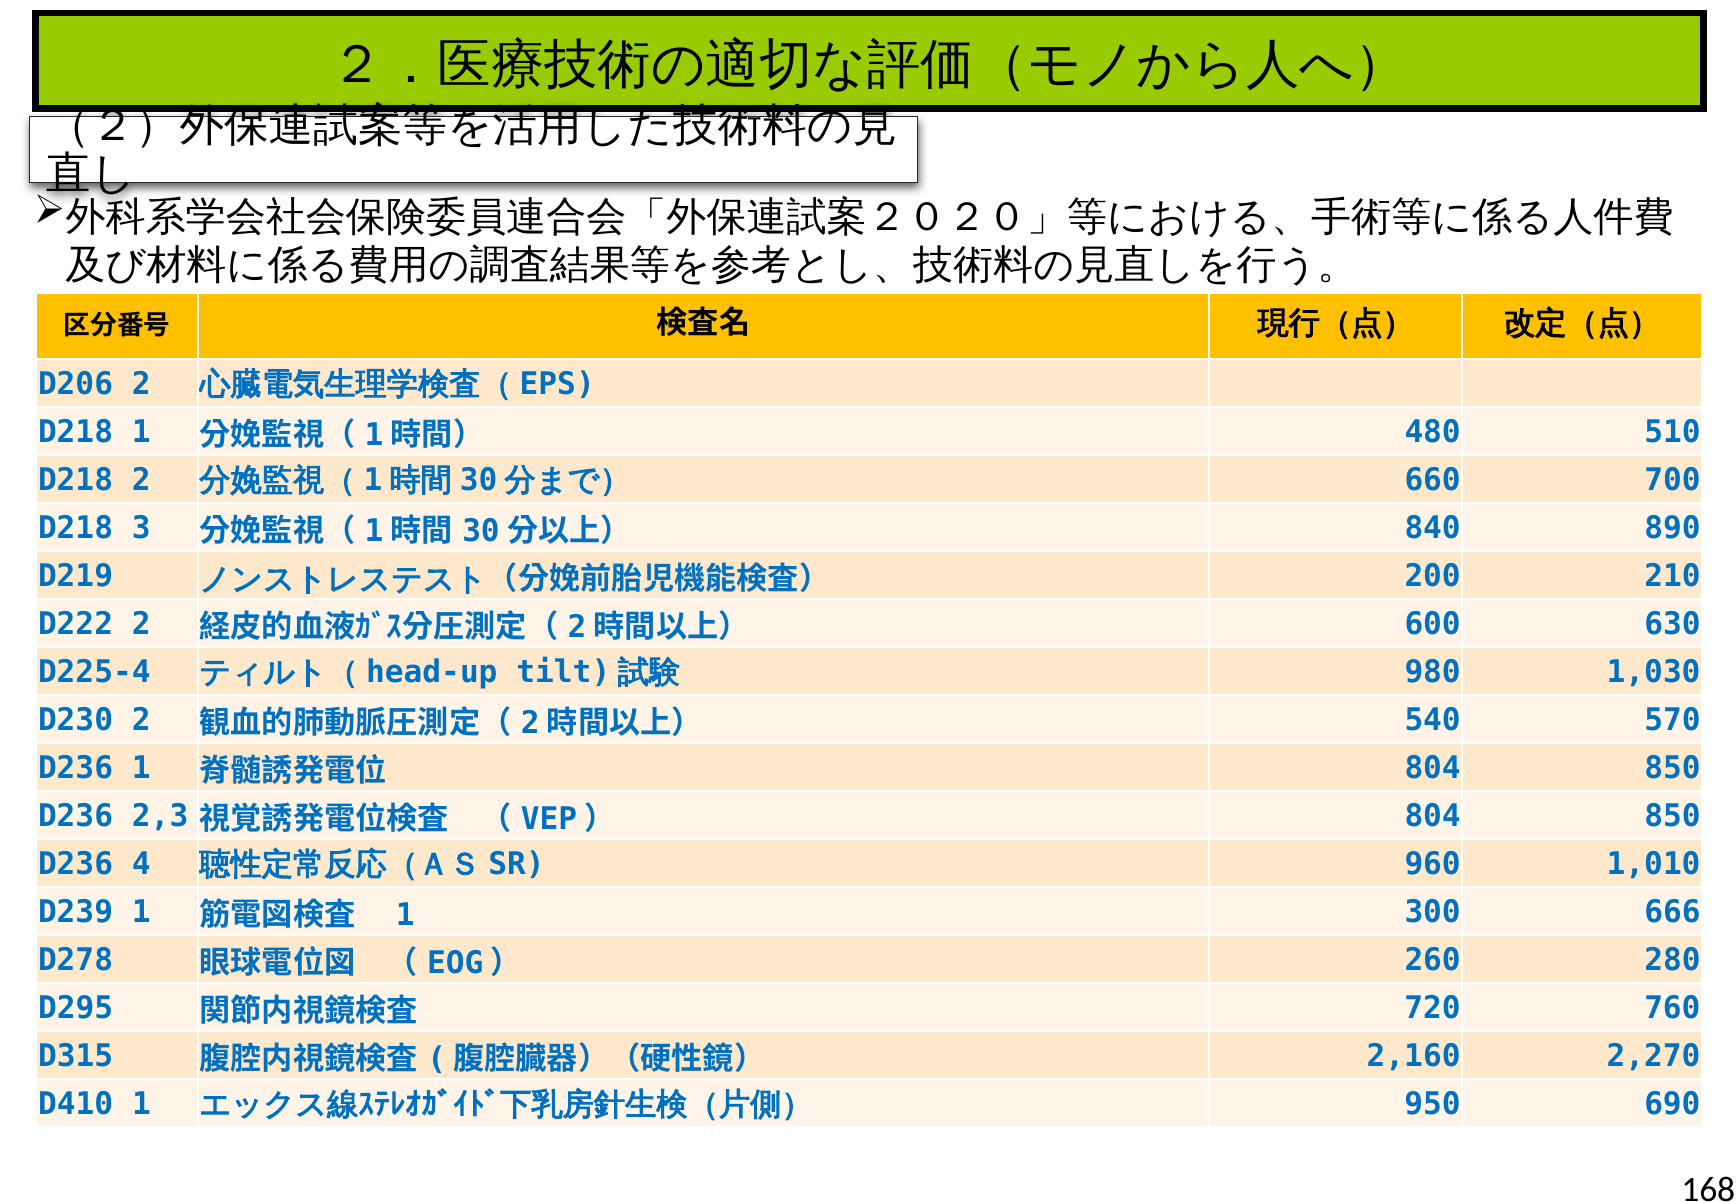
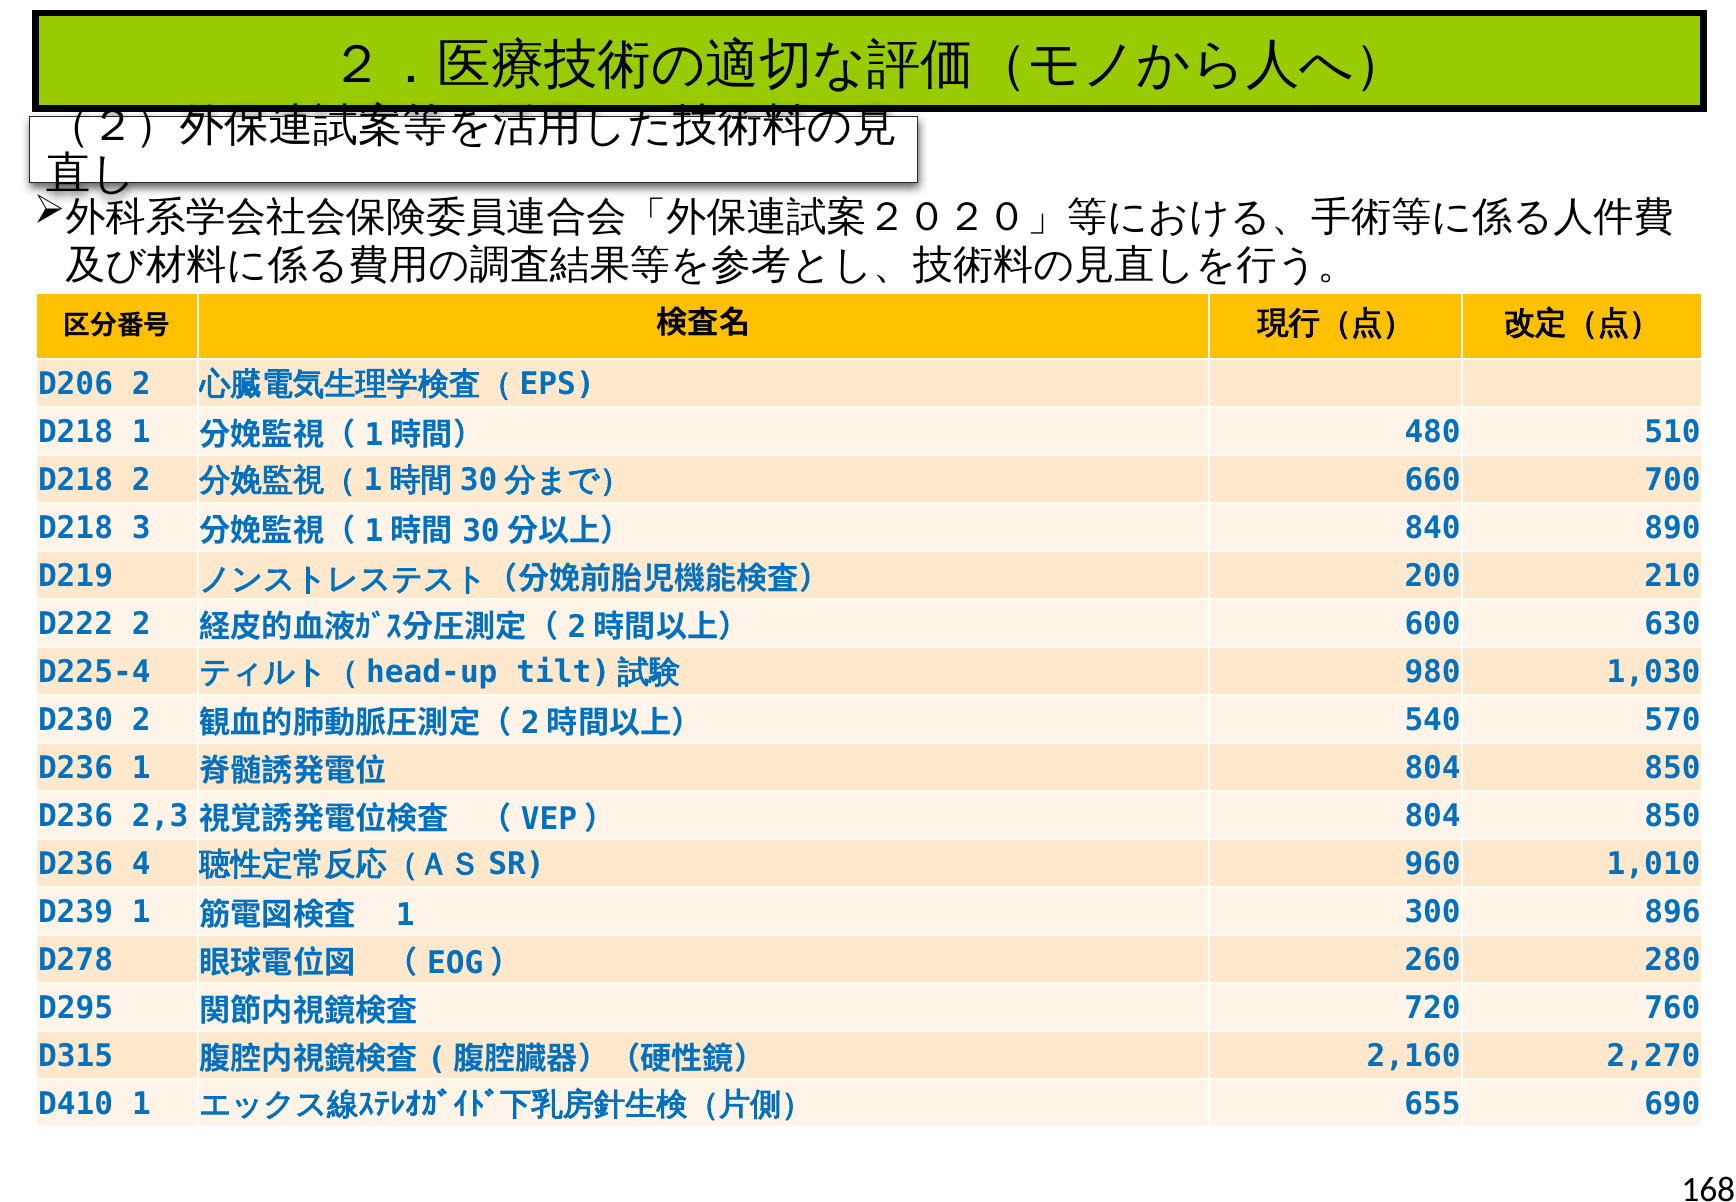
666: 666 -> 896
950: 950 -> 655
